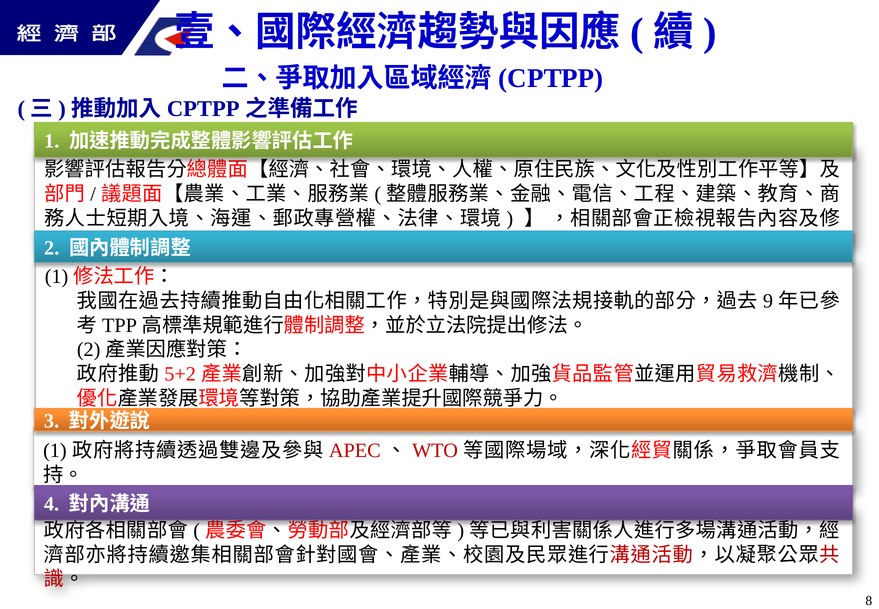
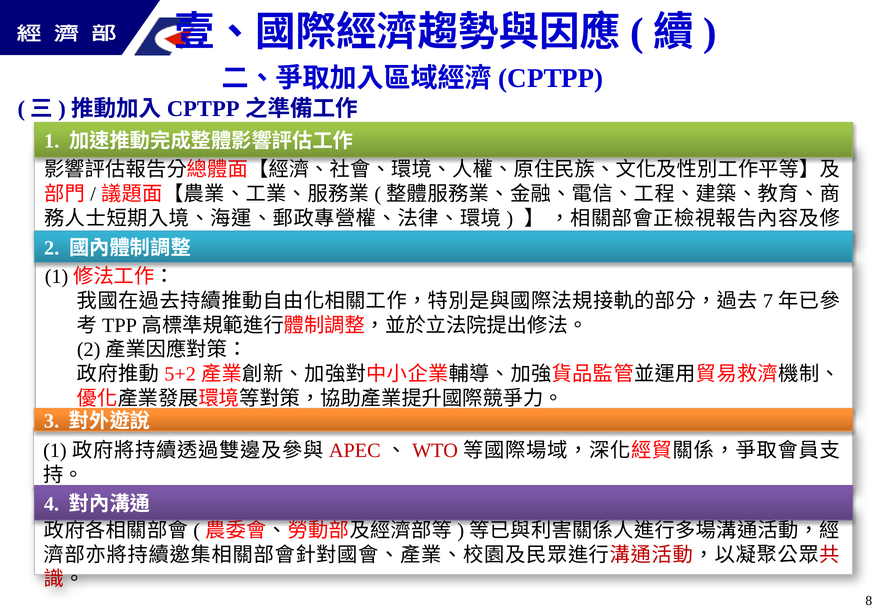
9: 9 -> 7
